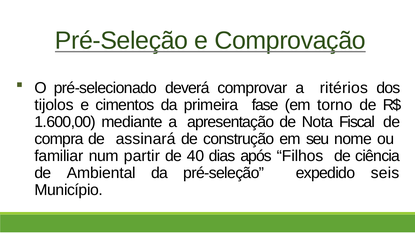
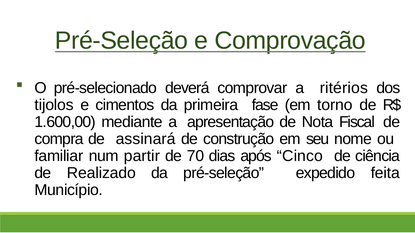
40: 40 -> 70
Filhos: Filhos -> Cinco
Ambiental: Ambiental -> Realizado
seis: seis -> feita
